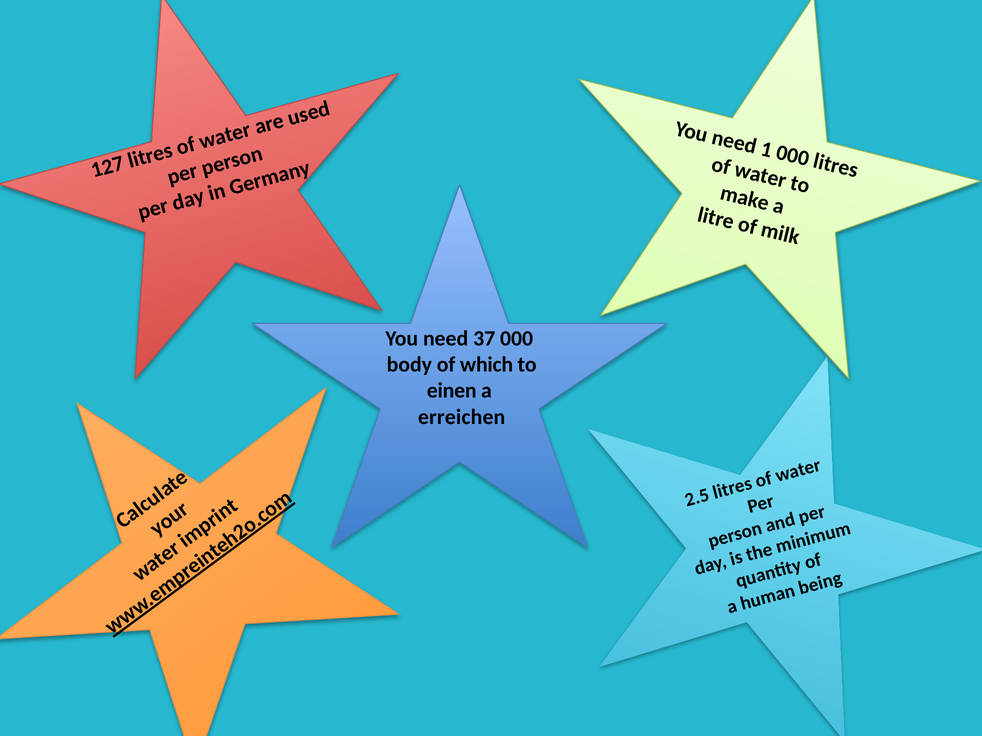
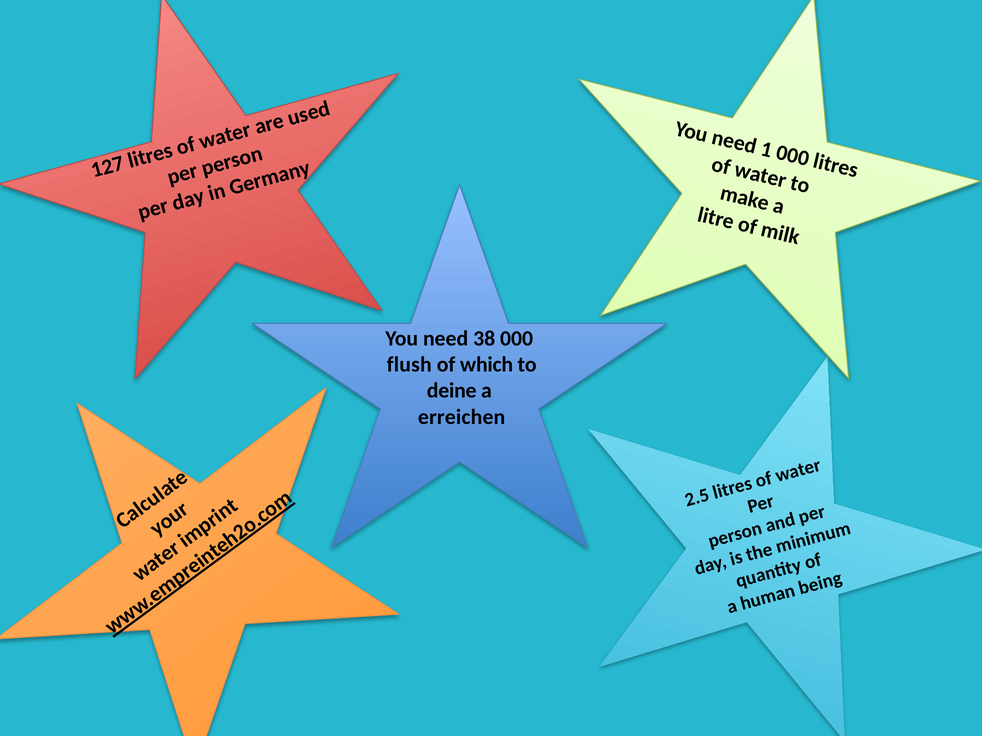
37: 37 -> 38
body: body -> flush
einen: einen -> deine
